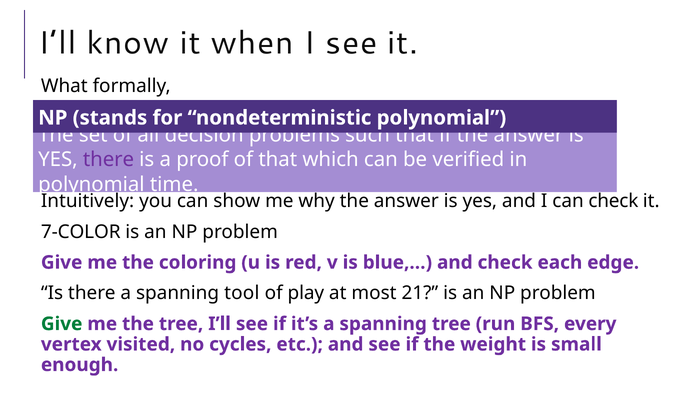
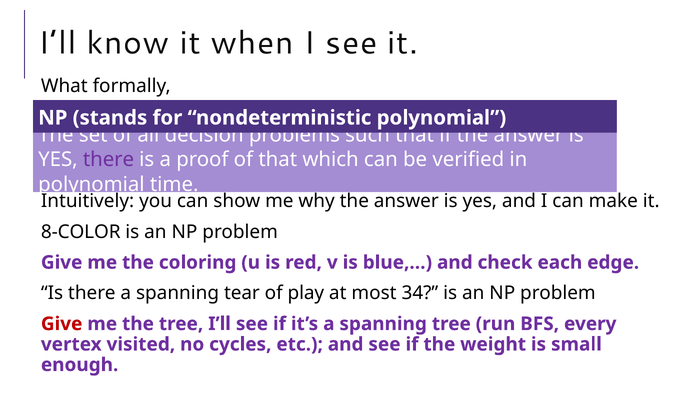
can check: check -> make
7-COLOR: 7-COLOR -> 8-COLOR
tool: tool -> tear
21: 21 -> 34
Give at (62, 324) colour: green -> red
